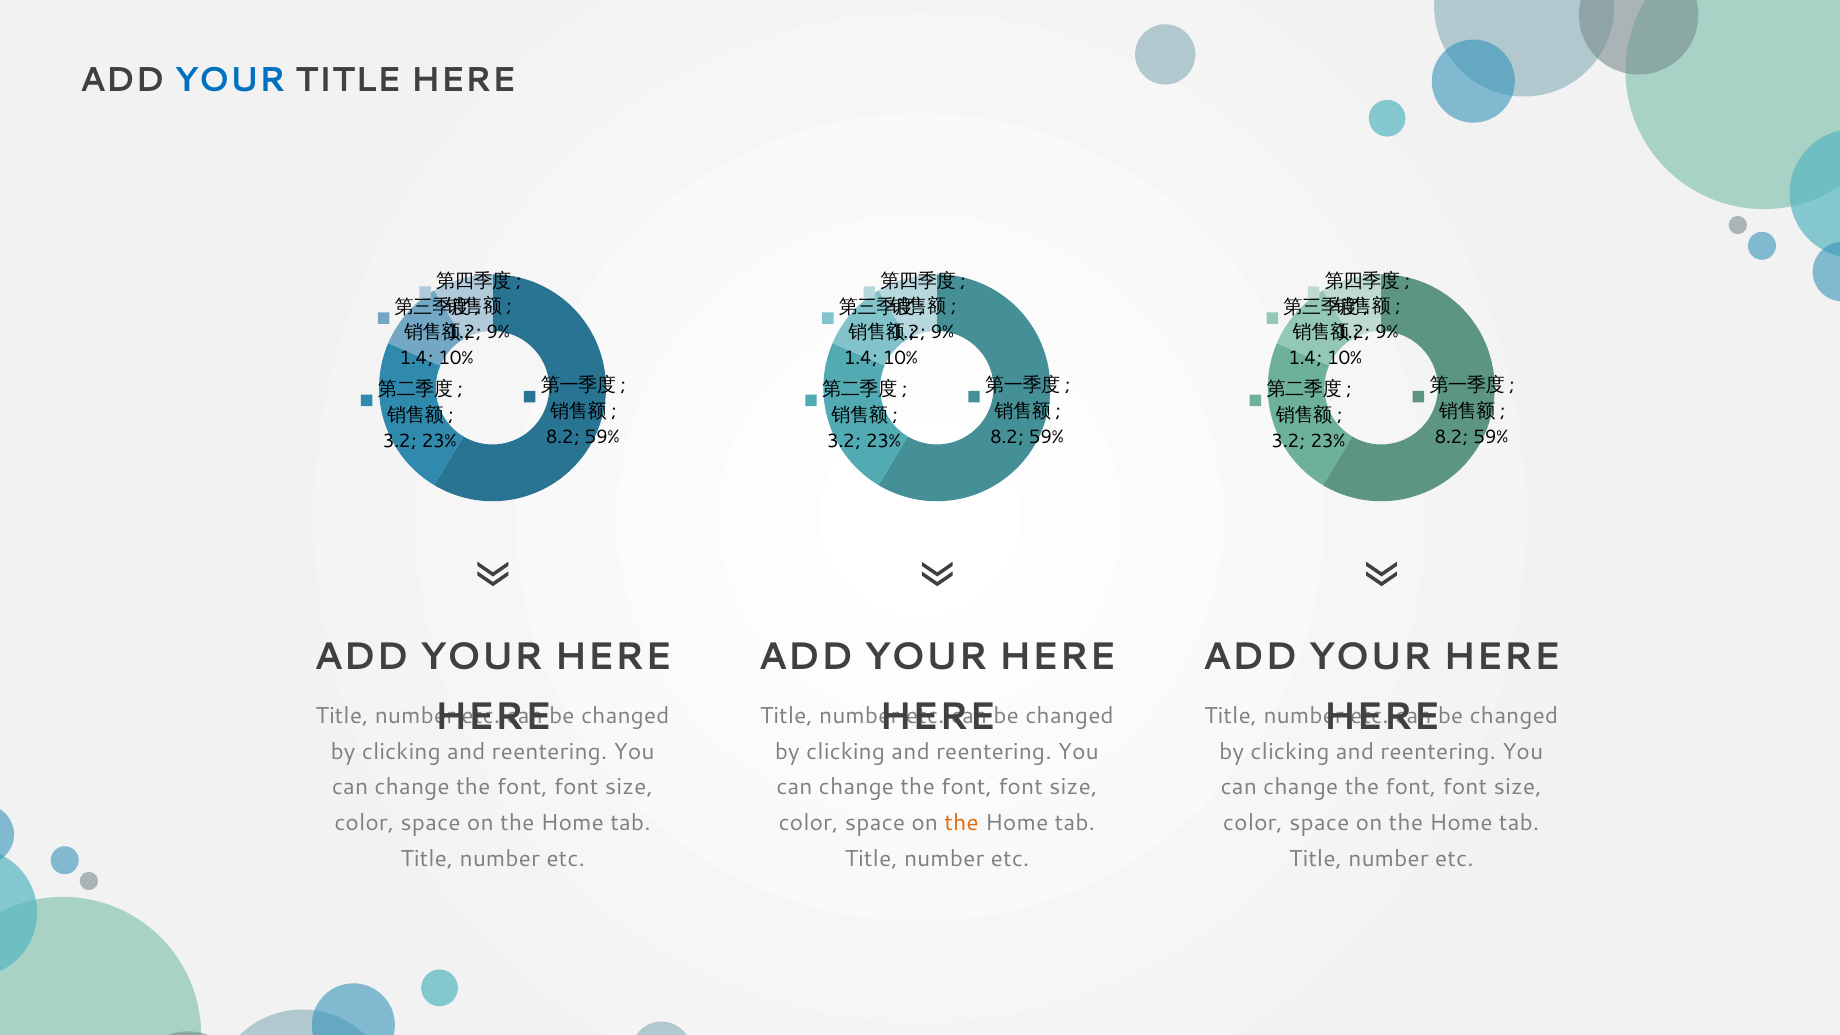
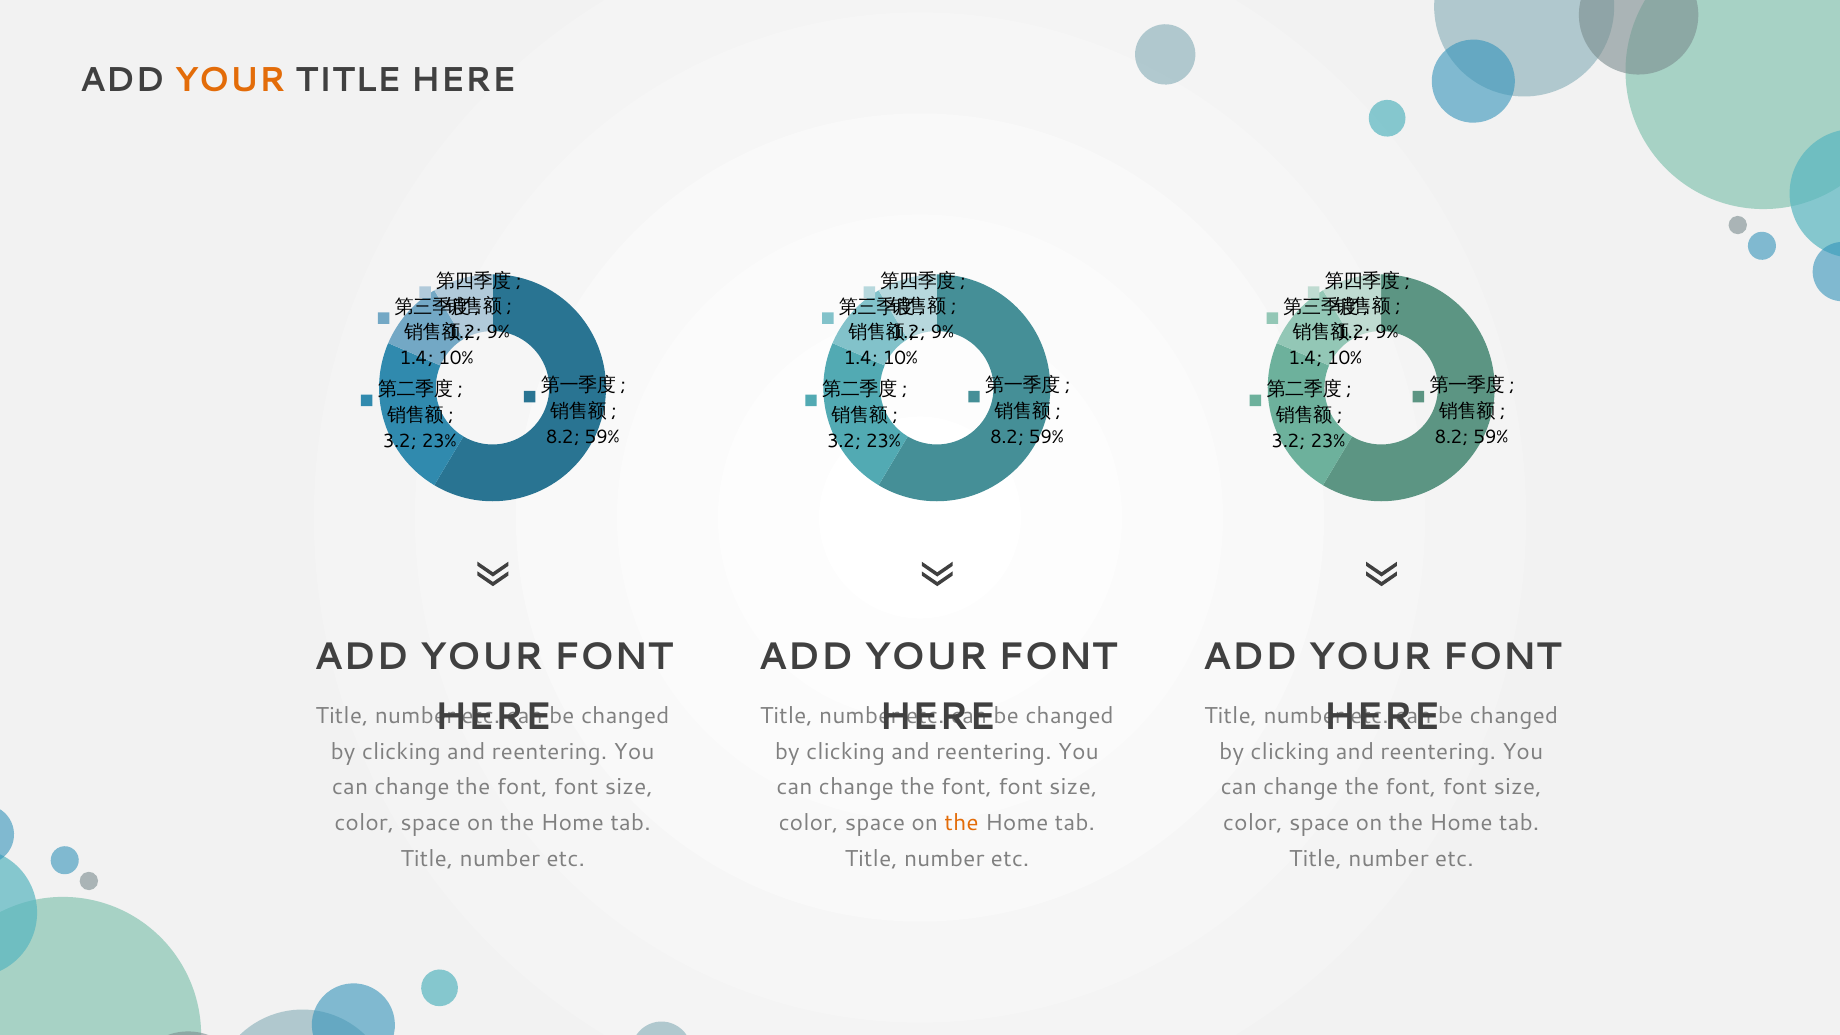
YOUR at (230, 80) colour: blue -> orange
HERE at (613, 657): HERE -> FONT
HERE at (1057, 657): HERE -> FONT
HERE at (1501, 657): HERE -> FONT
